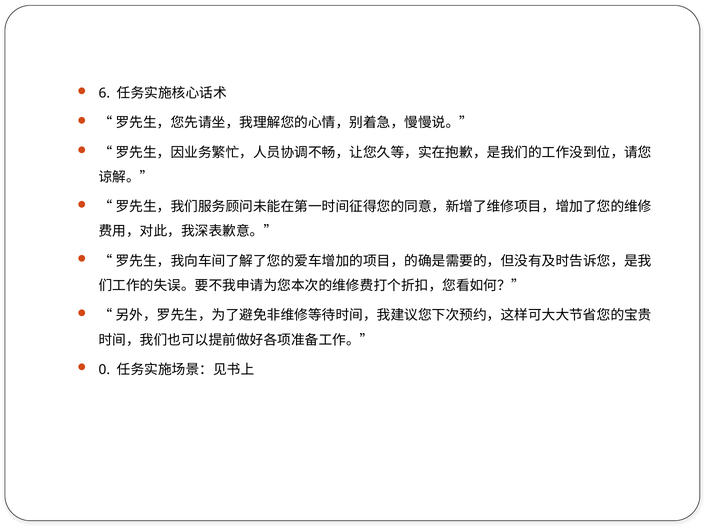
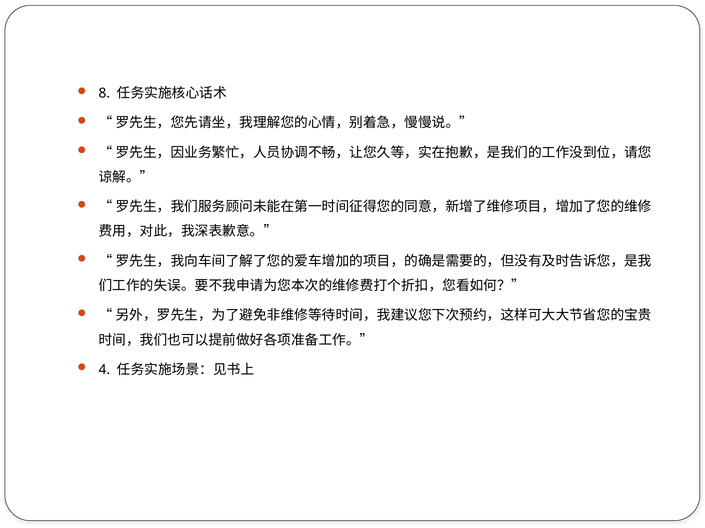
6: 6 -> 8
0: 0 -> 4
